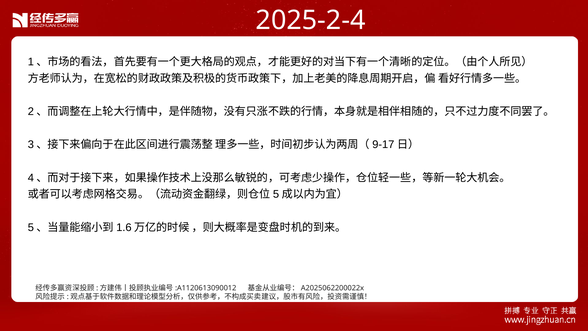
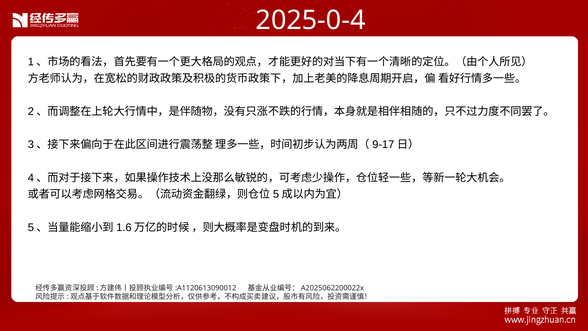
2025-2-4: 2025-2-4 -> 2025-0-4
